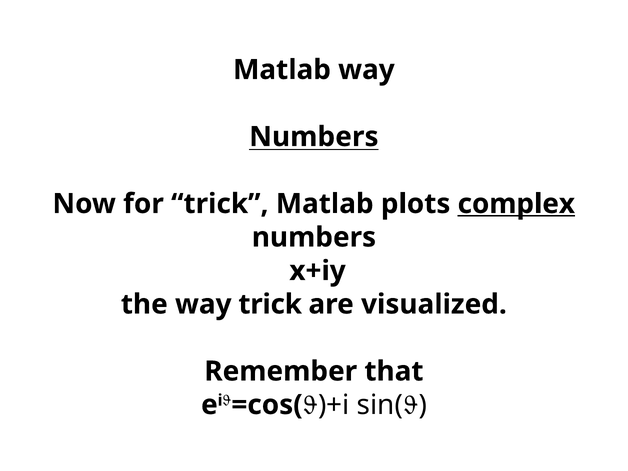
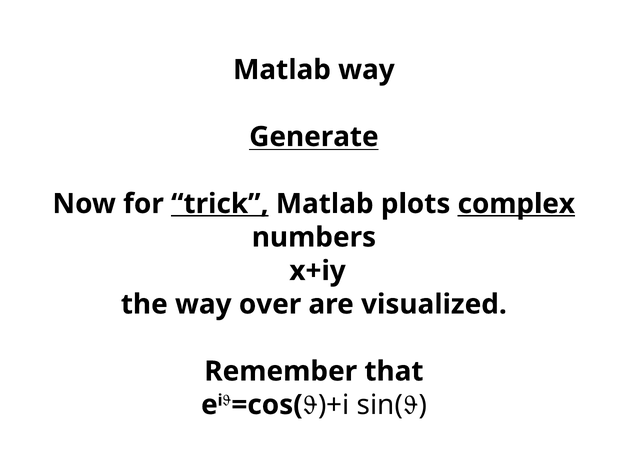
Numbers at (314, 137): Numbers -> Generate
trick at (220, 204) underline: none -> present
way trick: trick -> over
